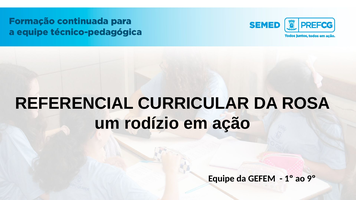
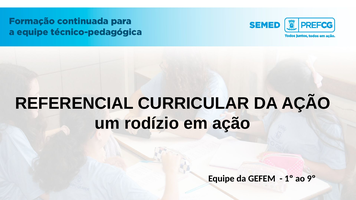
DA ROSA: ROSA -> AÇÃO
